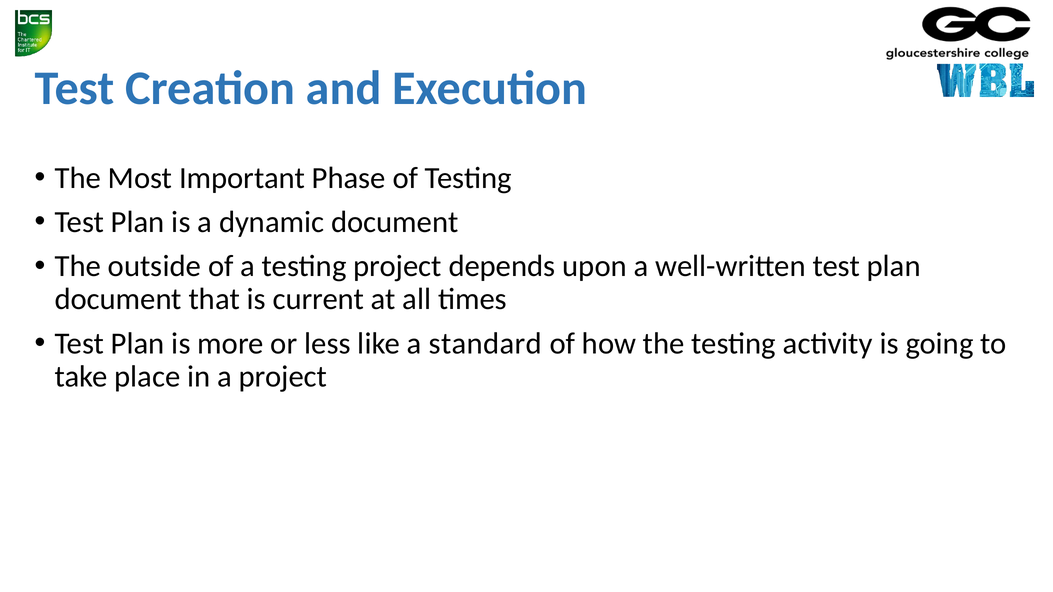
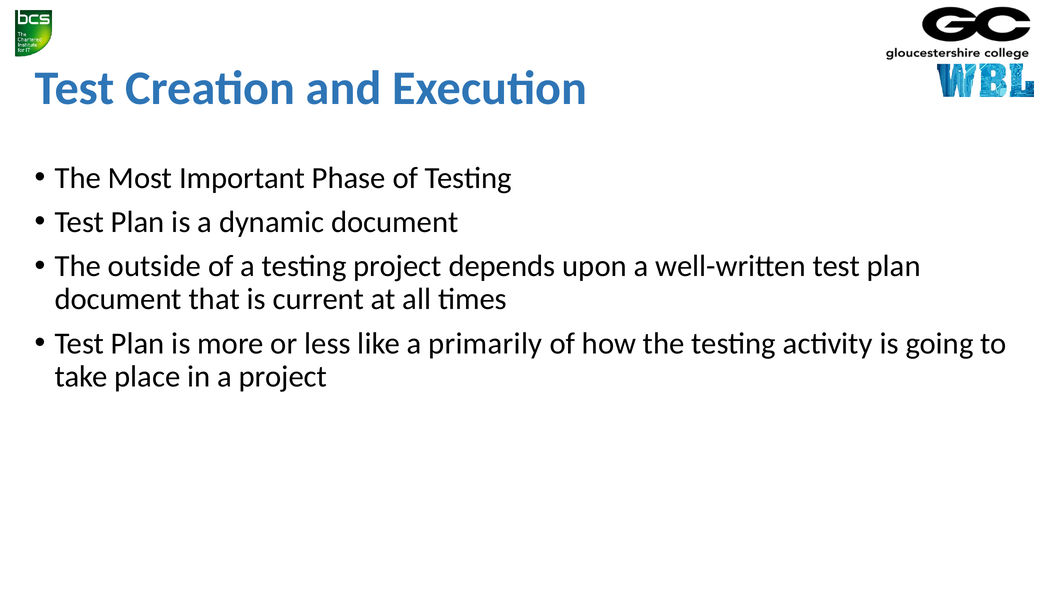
standard: standard -> primarily
